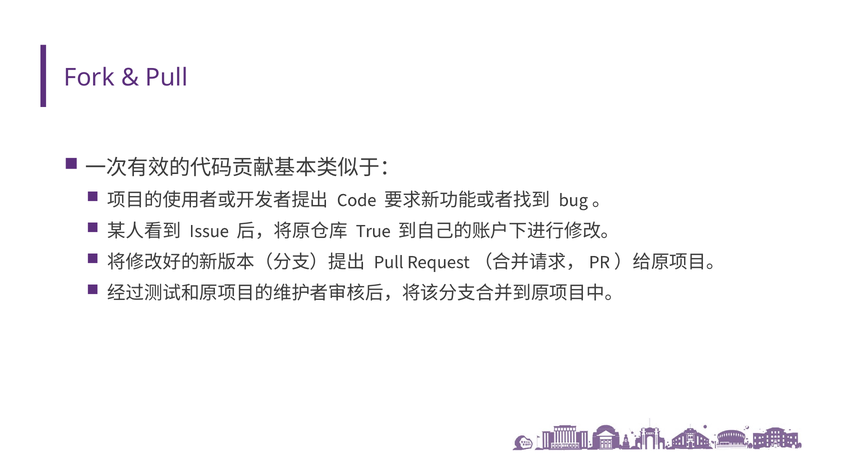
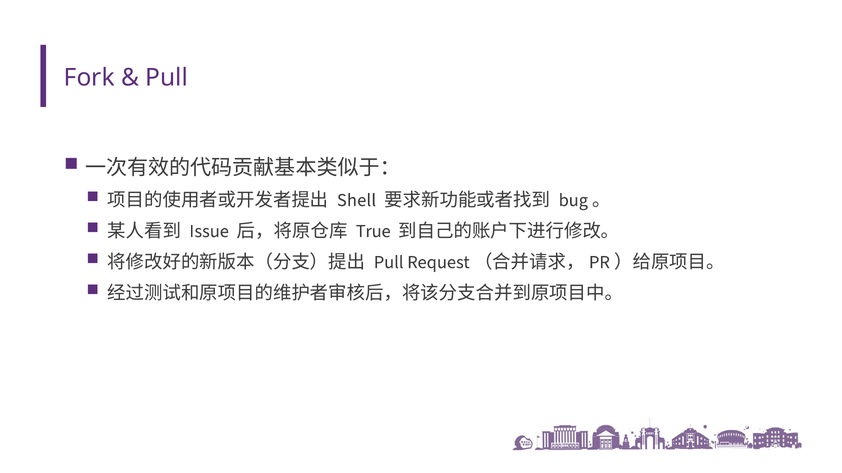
Code: Code -> Shell
